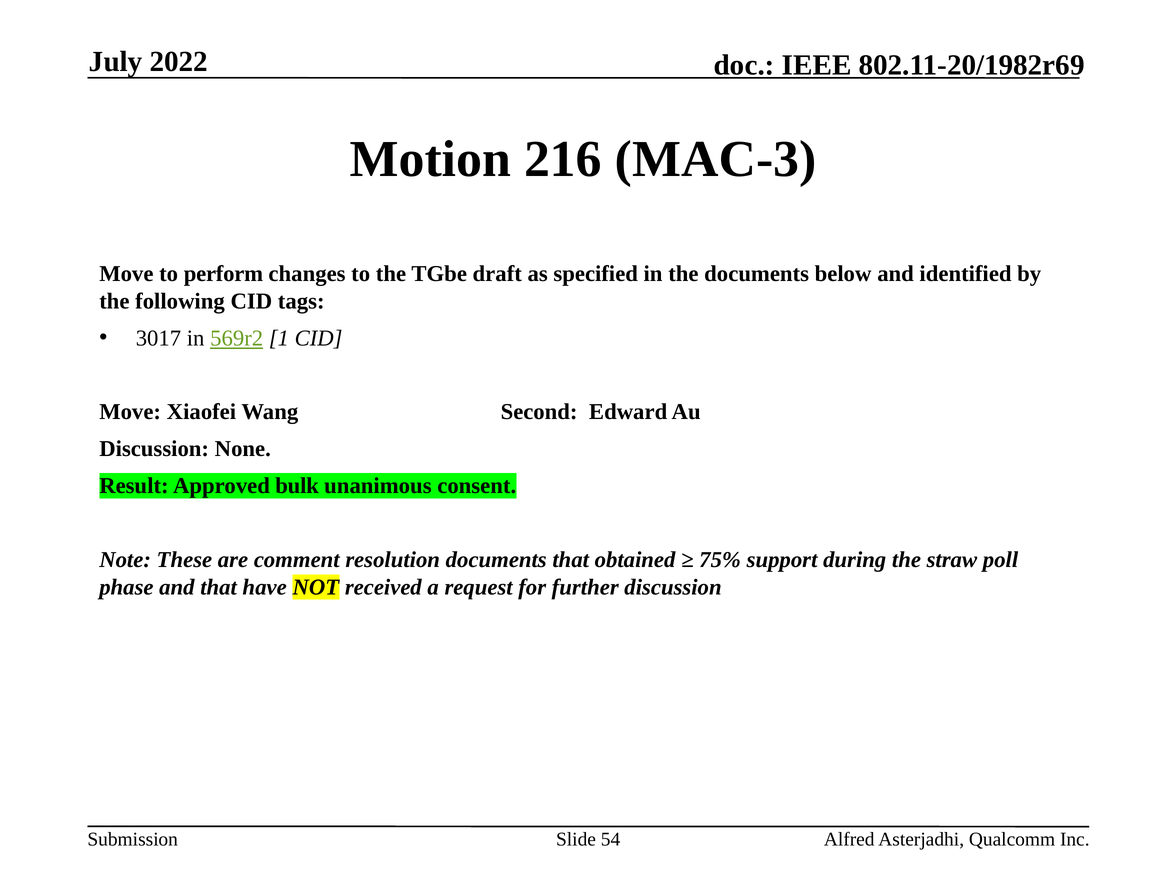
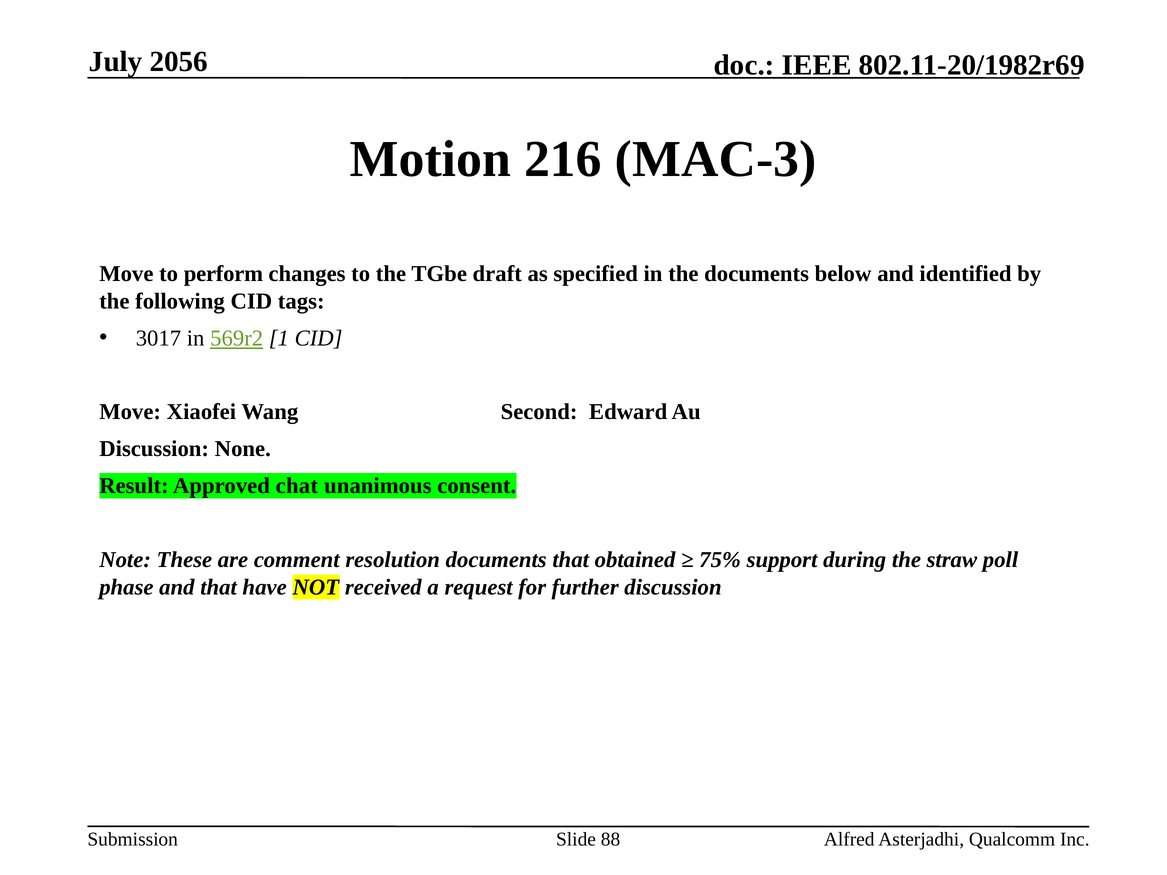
2022: 2022 -> 2056
bulk: bulk -> chat
54: 54 -> 88
